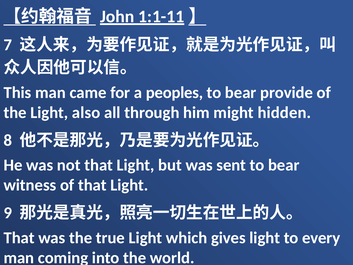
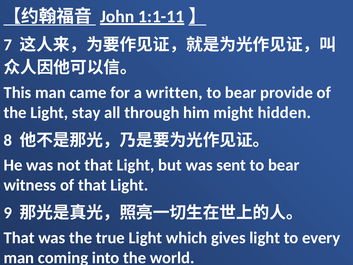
peoples: peoples -> written
also: also -> stay
